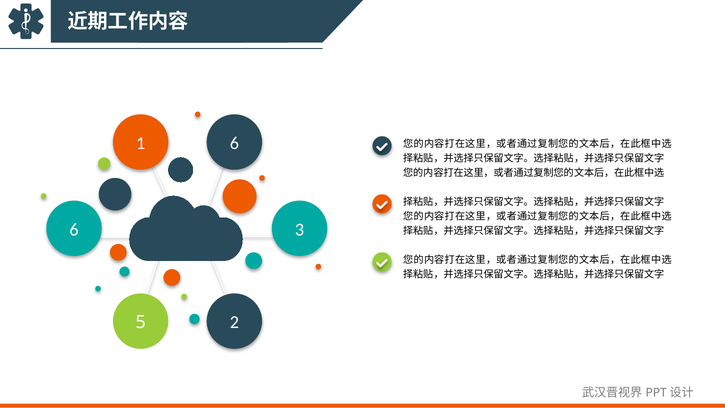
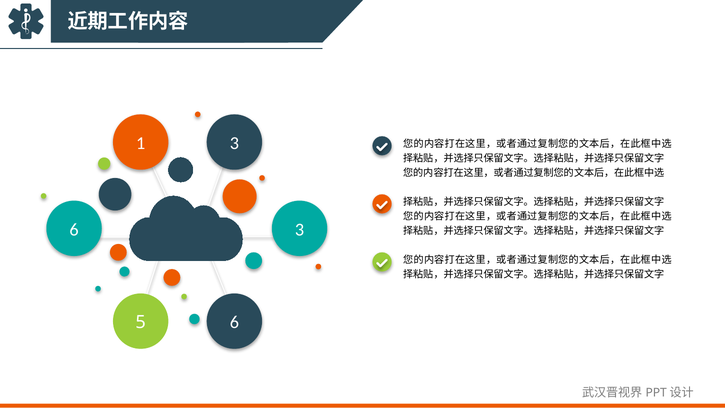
1 6: 6 -> 3
5 2: 2 -> 6
